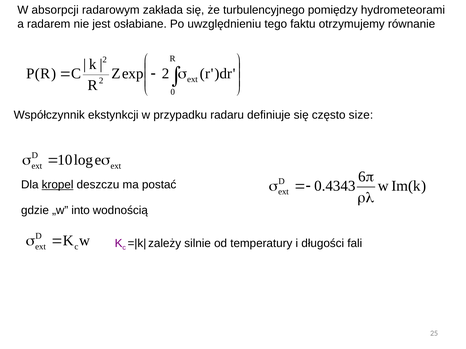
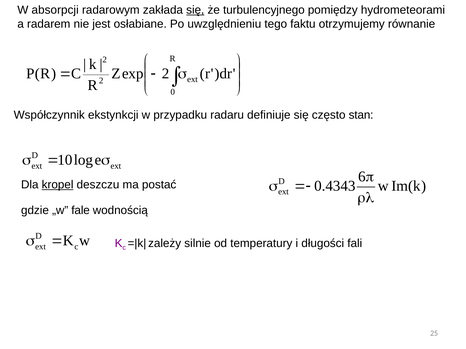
się at (195, 10) underline: none -> present
size: size -> stan
into: into -> fale
